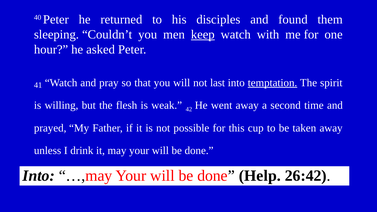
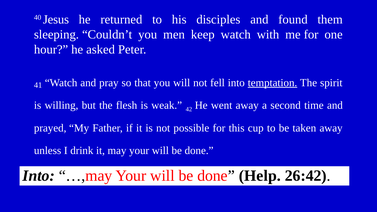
40 Peter: Peter -> Jesus
keep underline: present -> none
last: last -> fell
